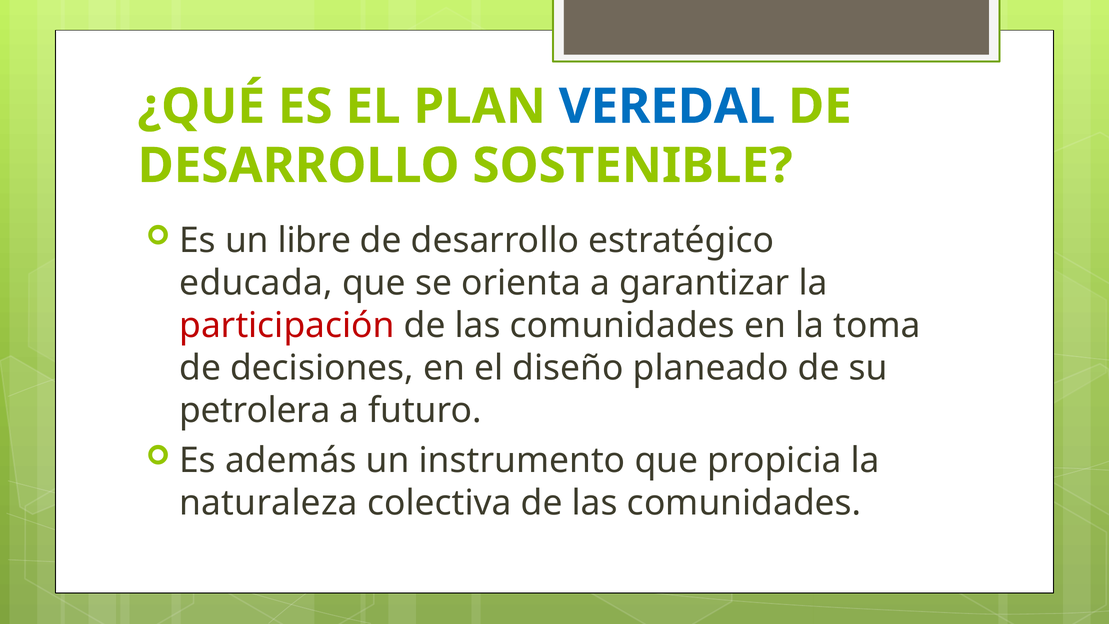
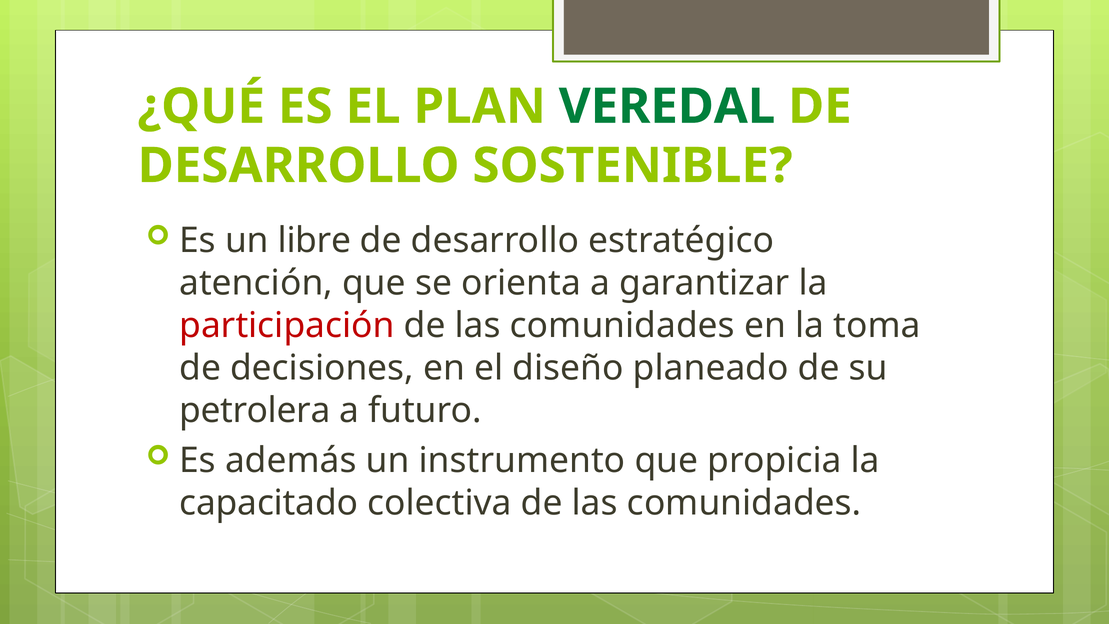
VEREDAL colour: blue -> green
educada: educada -> atención
naturaleza: naturaleza -> capacitado
